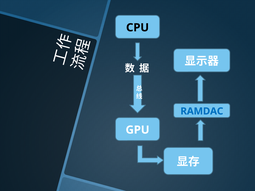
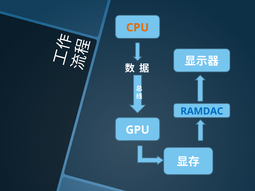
CPU colour: black -> orange
